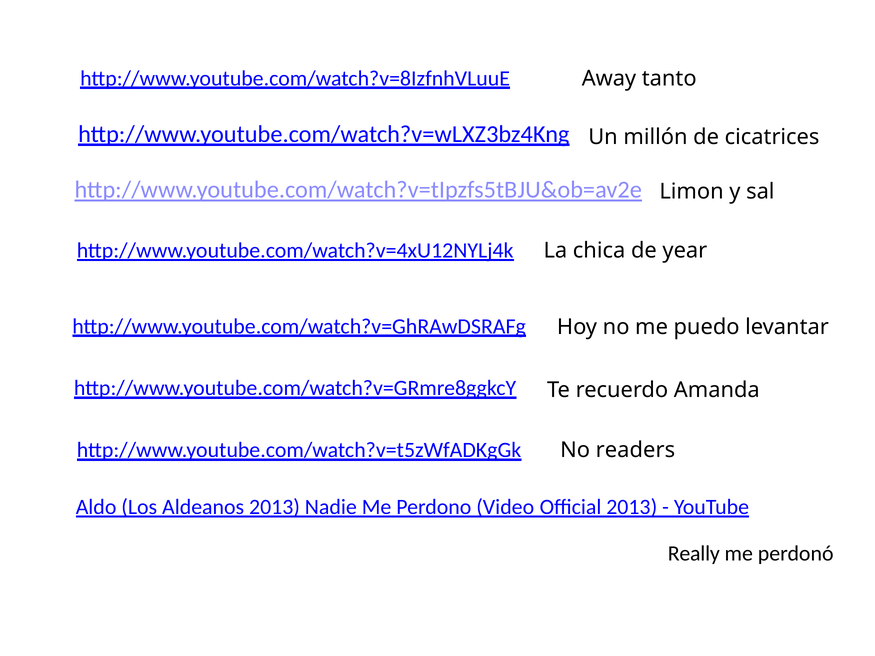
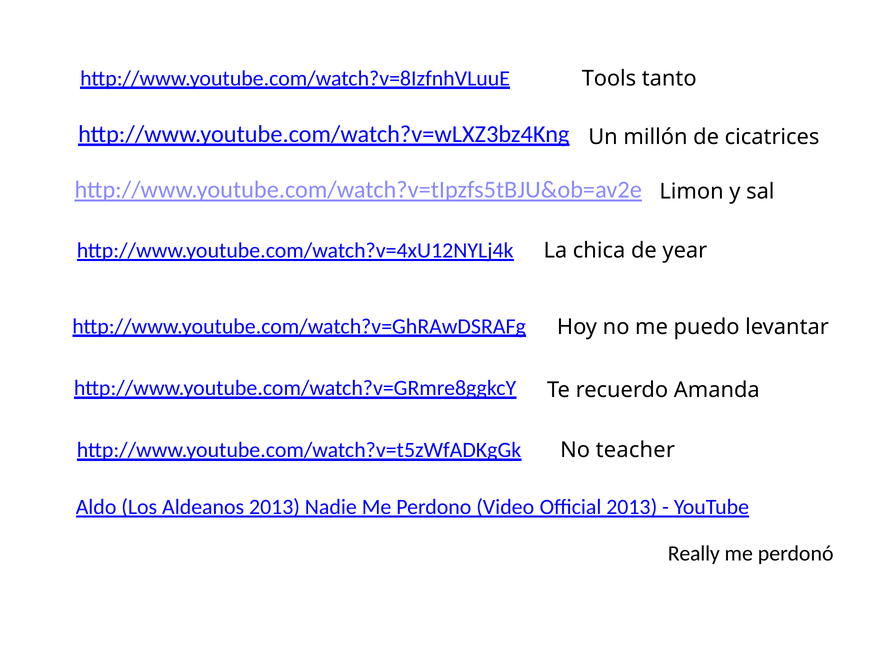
Away: Away -> Tools
readers: readers -> teacher
